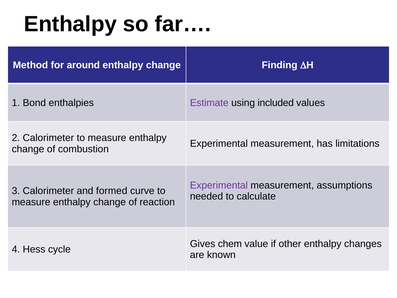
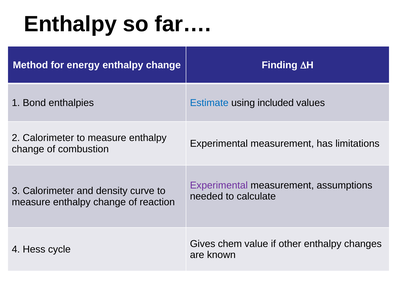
around: around -> energy
Estimate colour: purple -> blue
formed: formed -> density
